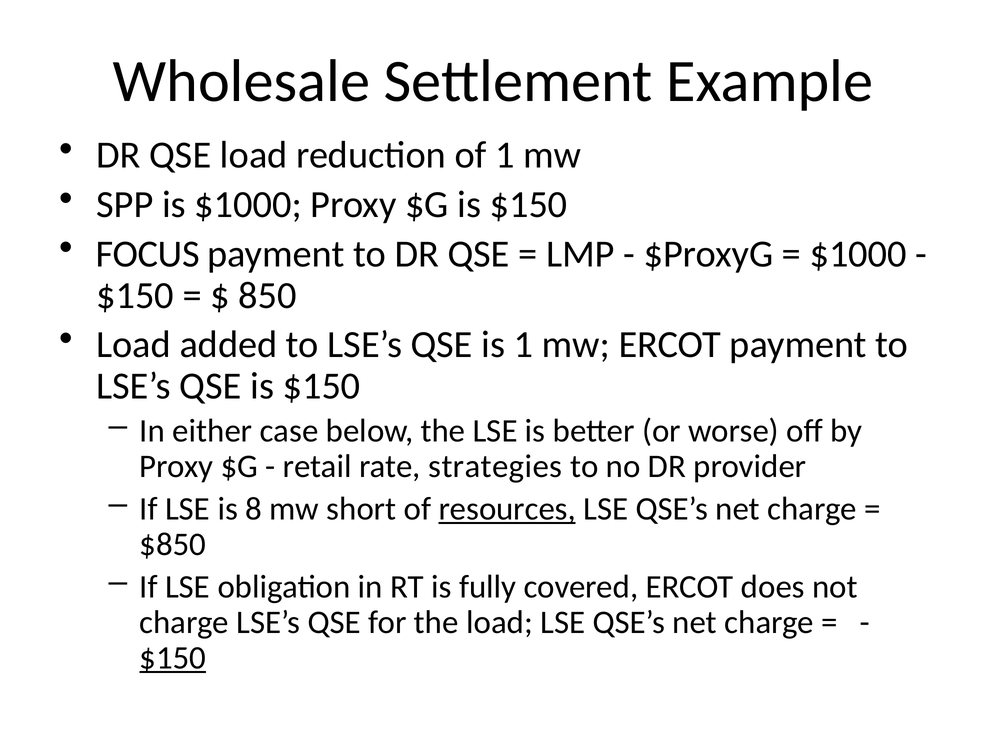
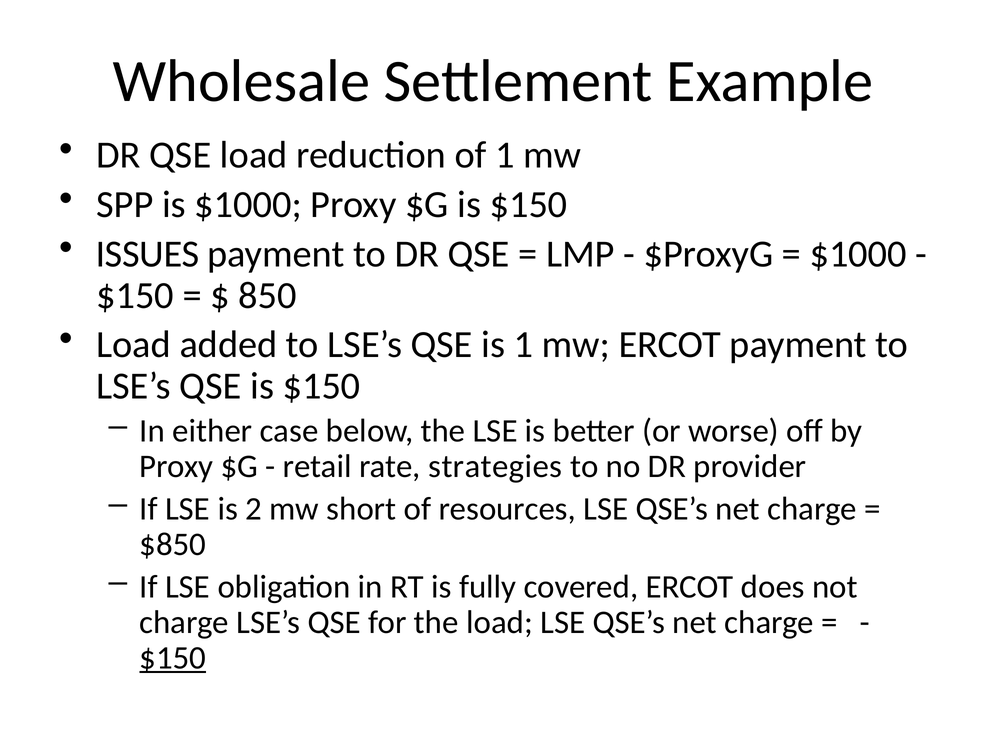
FOCUS: FOCUS -> ISSUES
8: 8 -> 2
resources underline: present -> none
